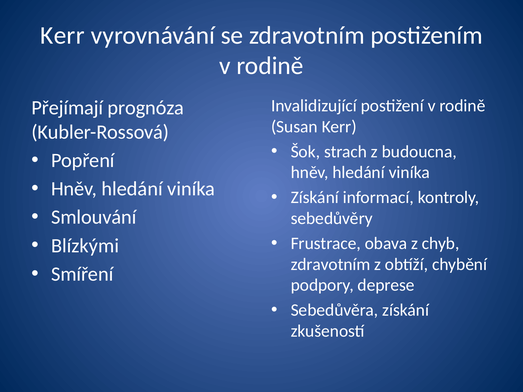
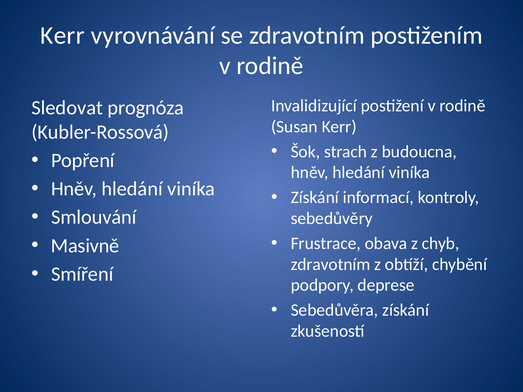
Přejímají: Přejímají -> Sledovat
Blízkými: Blízkými -> Masivně
